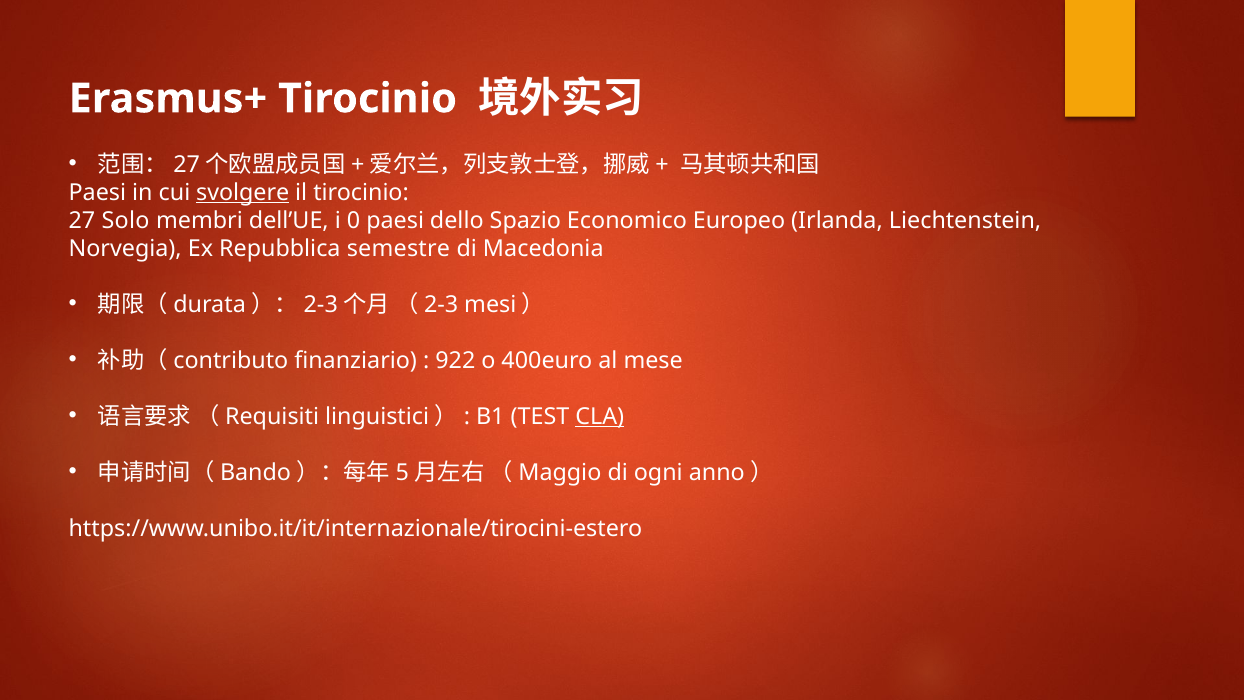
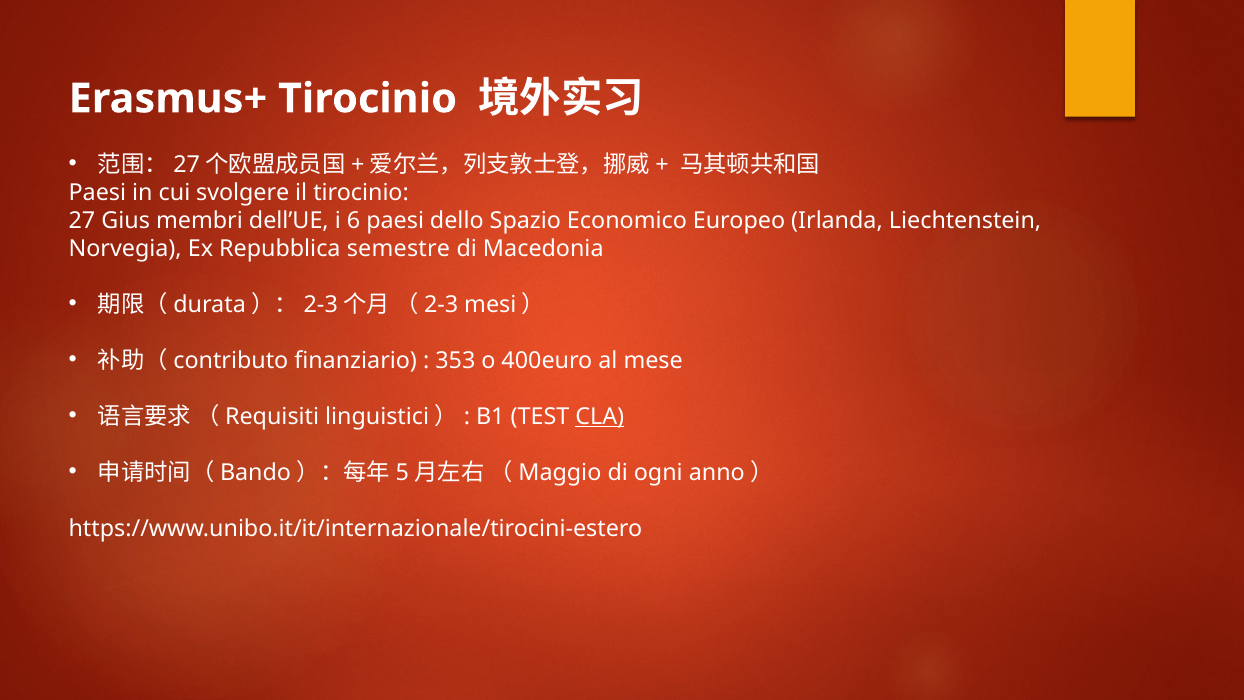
svolgere underline: present -> none
Solo: Solo -> Gius
0: 0 -> 6
922: 922 -> 353
